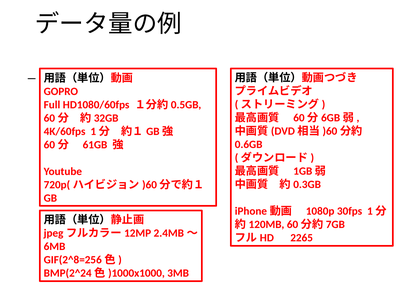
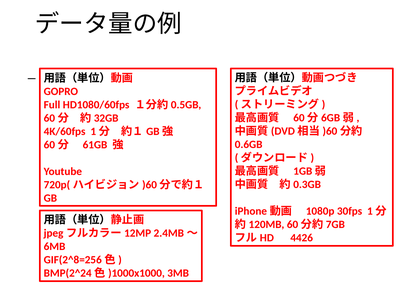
2265: 2265 -> 4426
